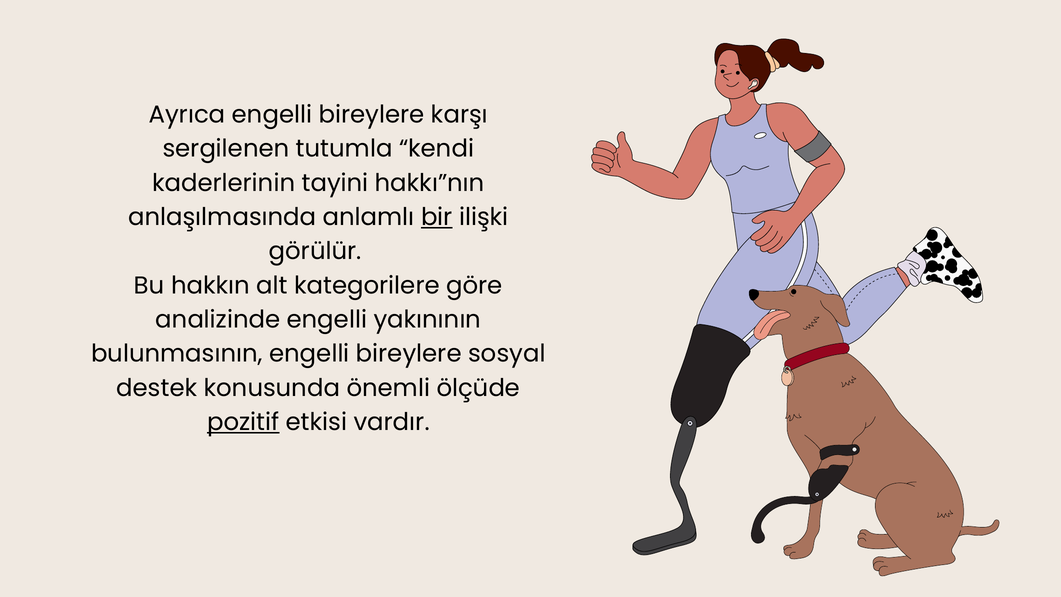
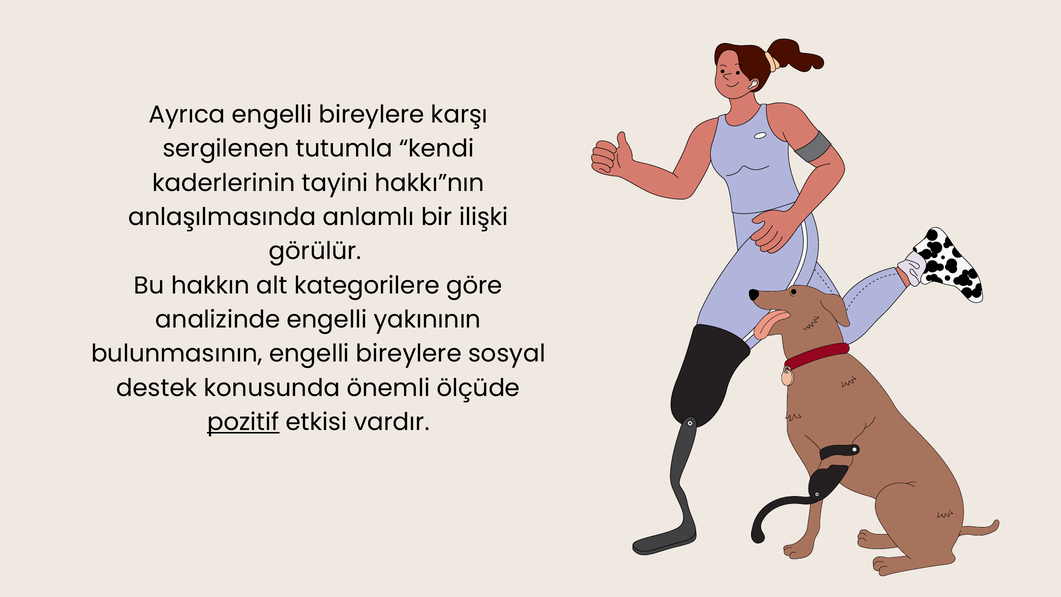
bir underline: present -> none
